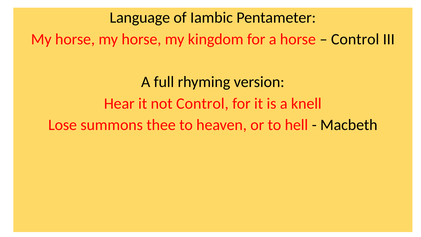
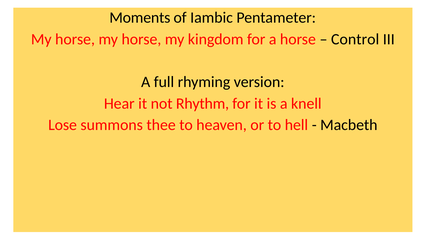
Language: Language -> Moments
not Control: Control -> Rhythm
